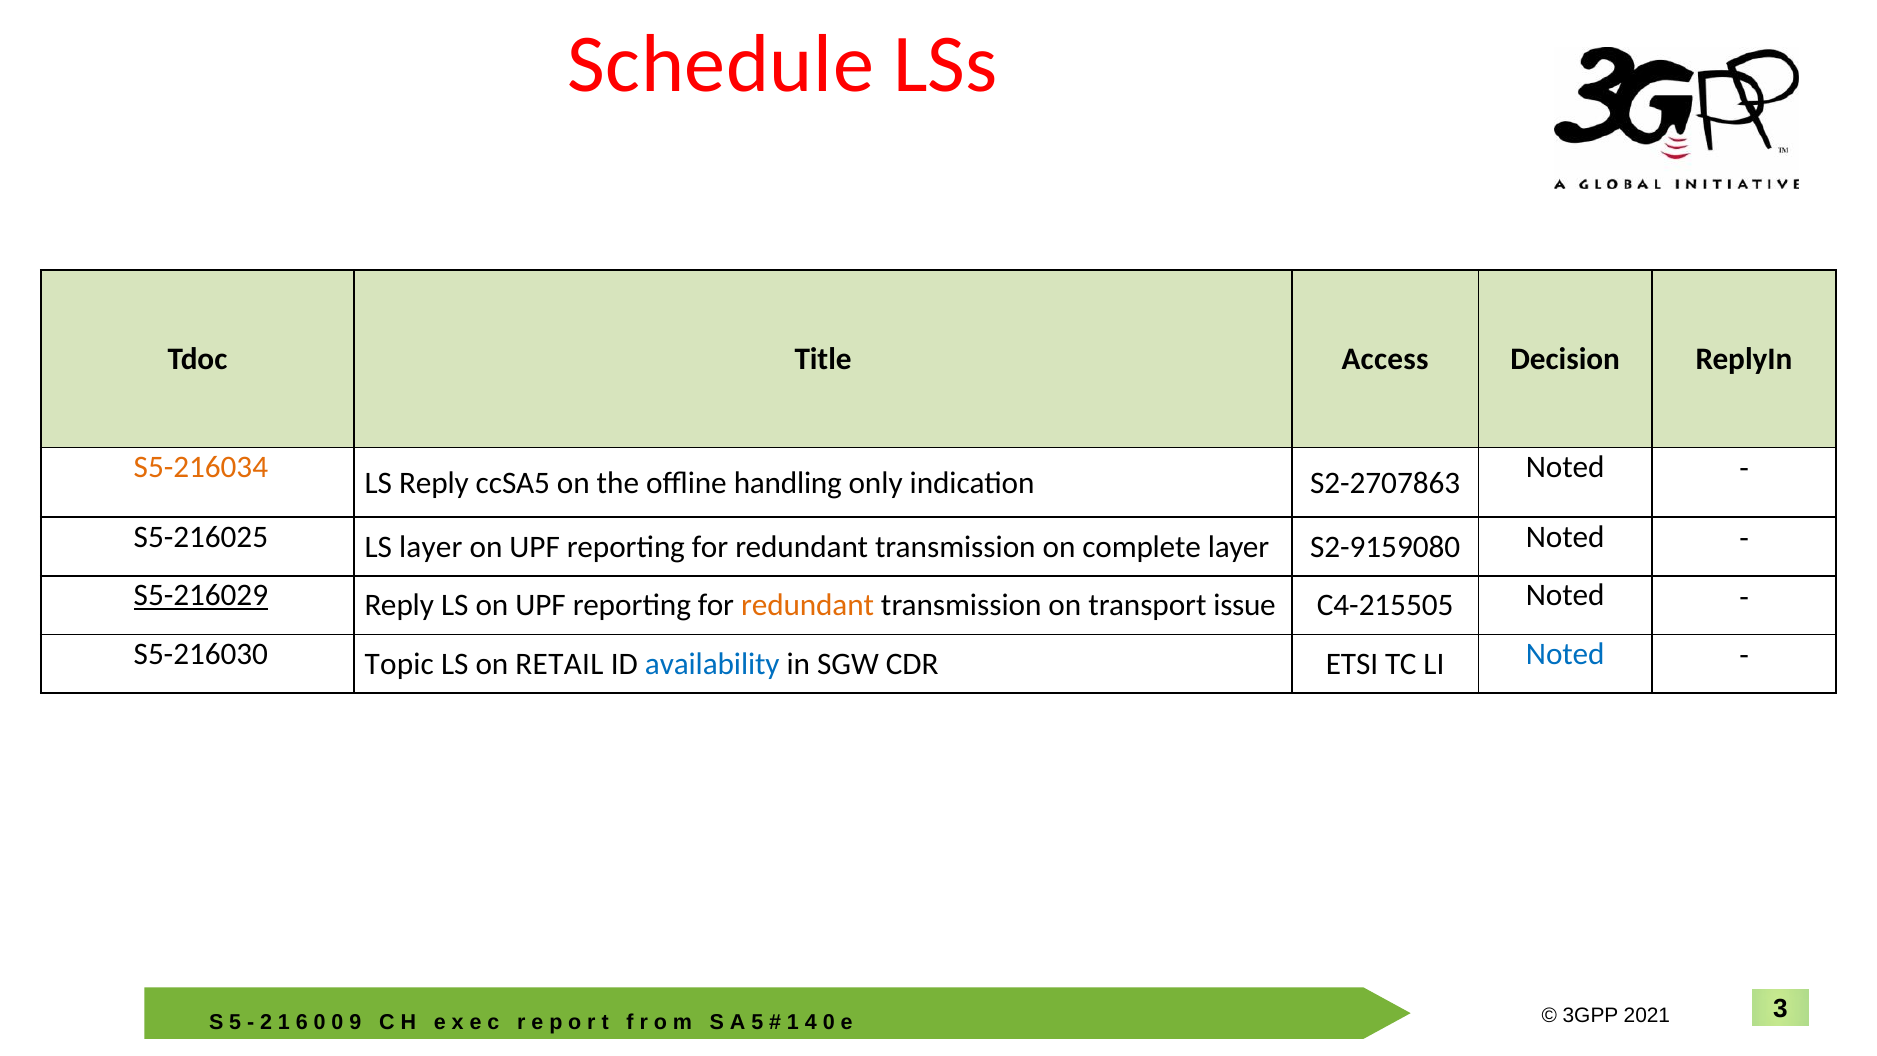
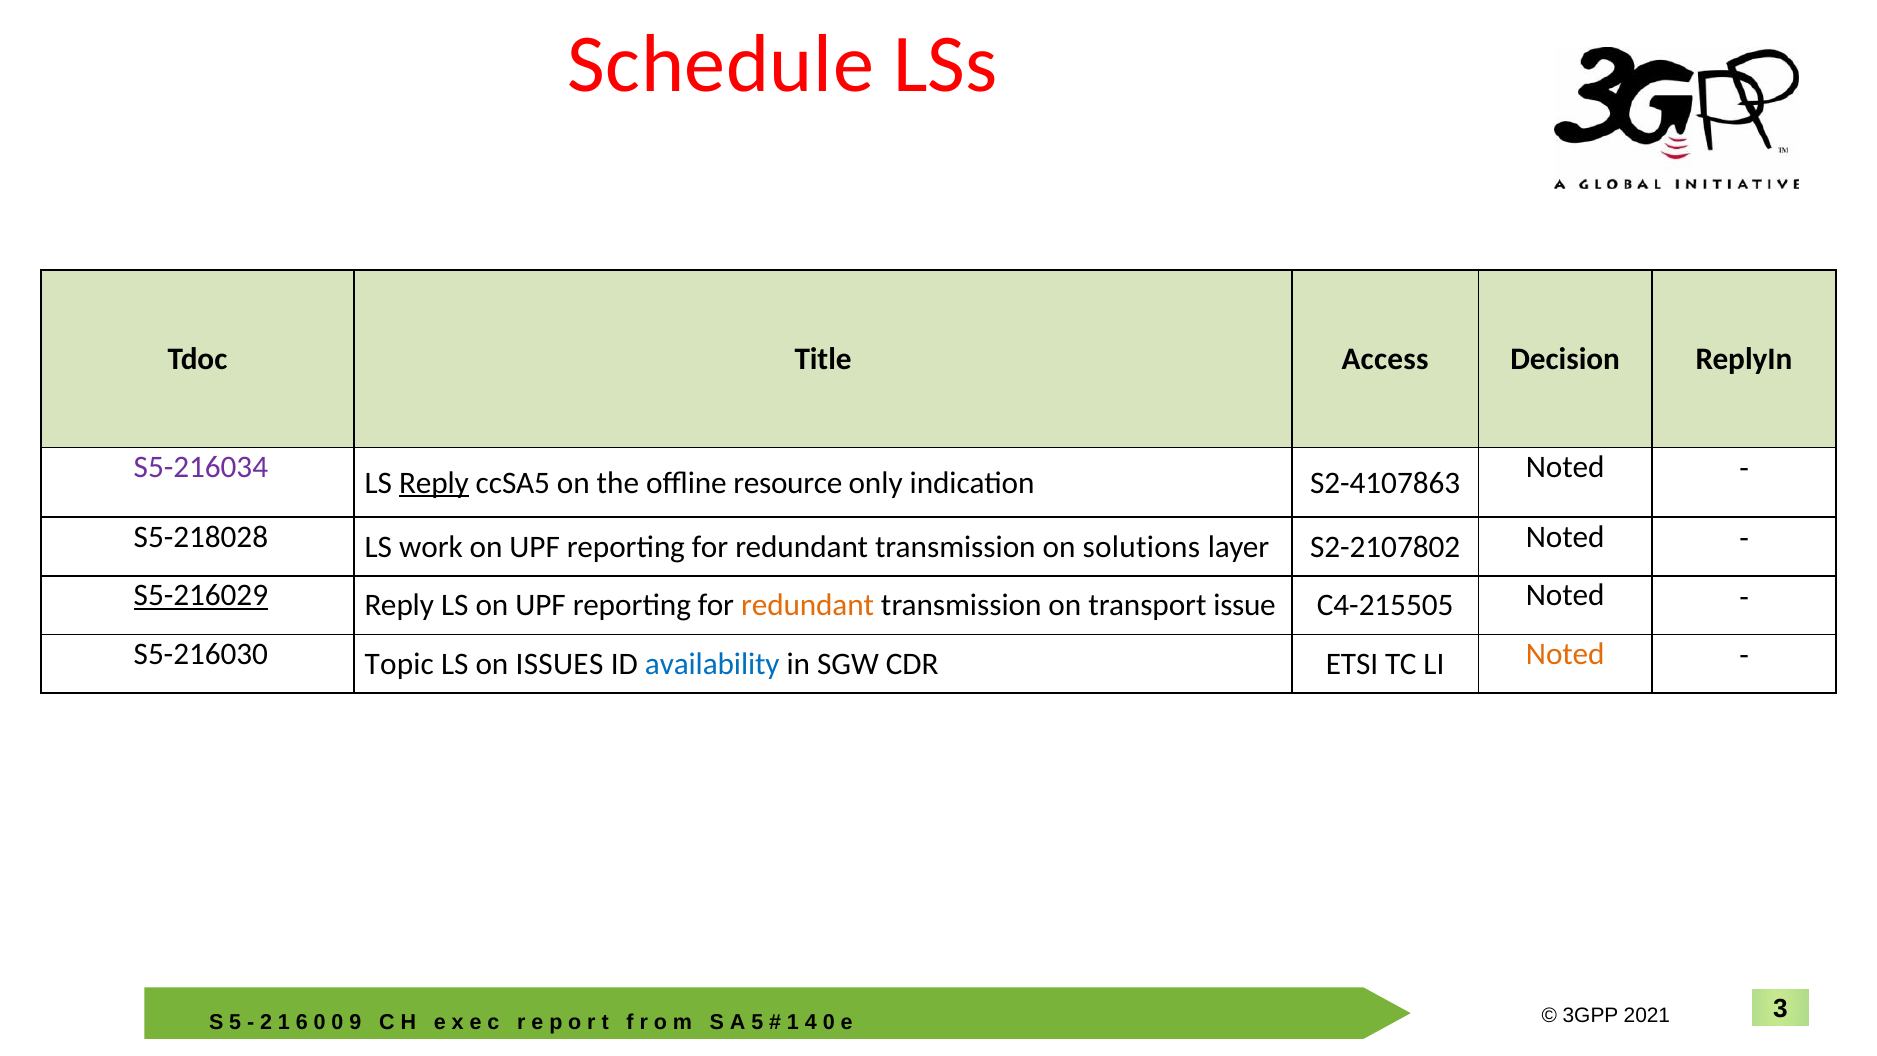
S5-216034 colour: orange -> purple
Reply at (434, 483) underline: none -> present
handling: handling -> resource
S2-2707863: S2-2707863 -> S2-4107863
S5-216025: S5-216025 -> S5-218028
LS layer: layer -> work
complete: complete -> solutions
S2-9159080: S2-9159080 -> S2-2107802
RETAIL: RETAIL -> ISSUES
Noted at (1565, 654) colour: blue -> orange
